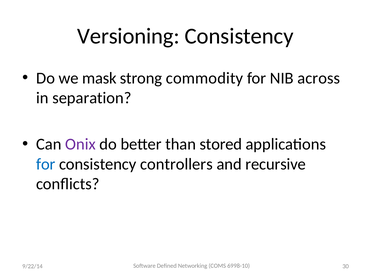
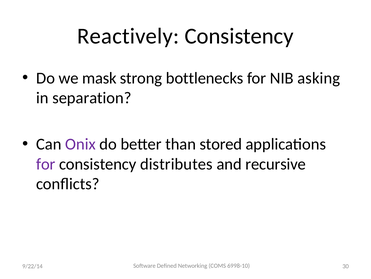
Versioning: Versioning -> Reactively
commodity: commodity -> bottlenecks
across: across -> asking
for at (46, 164) colour: blue -> purple
controllers: controllers -> distributes
